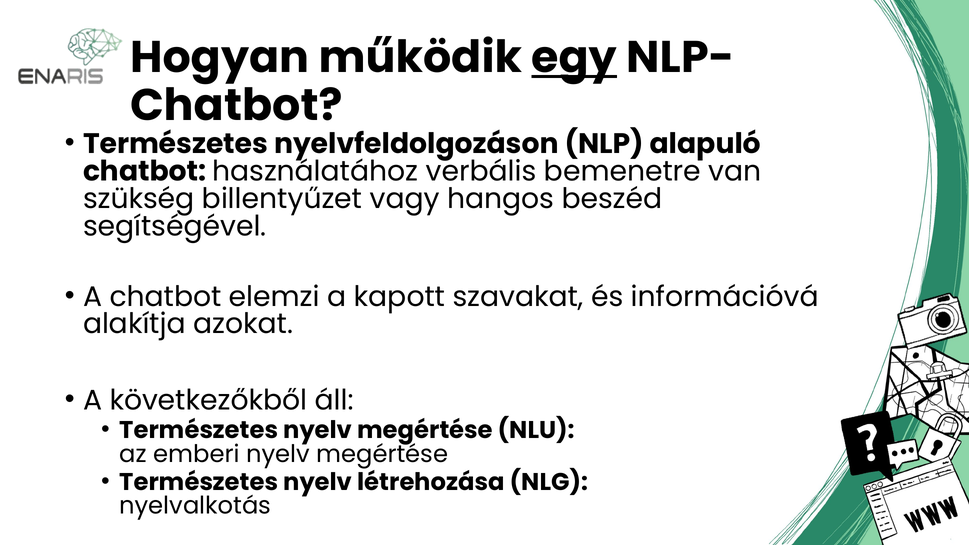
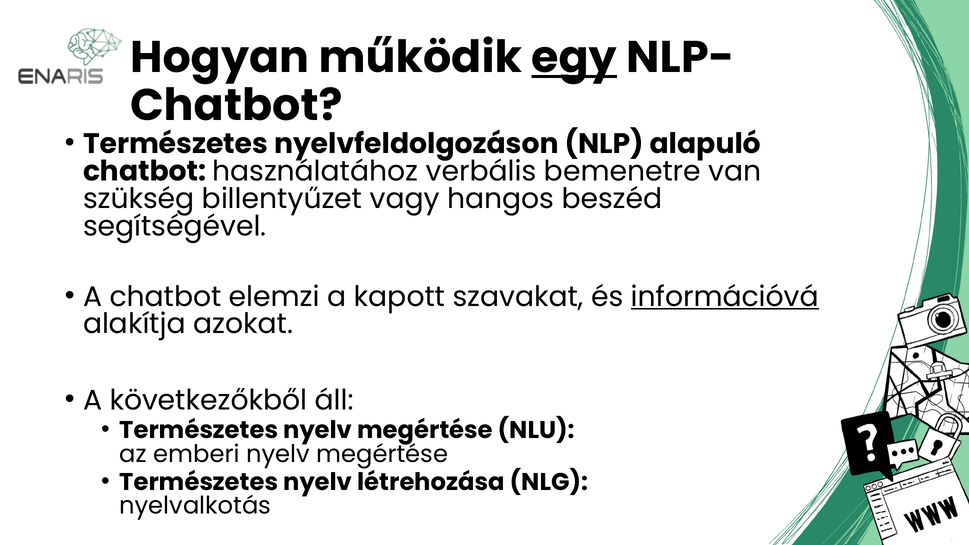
információvá underline: none -> present
